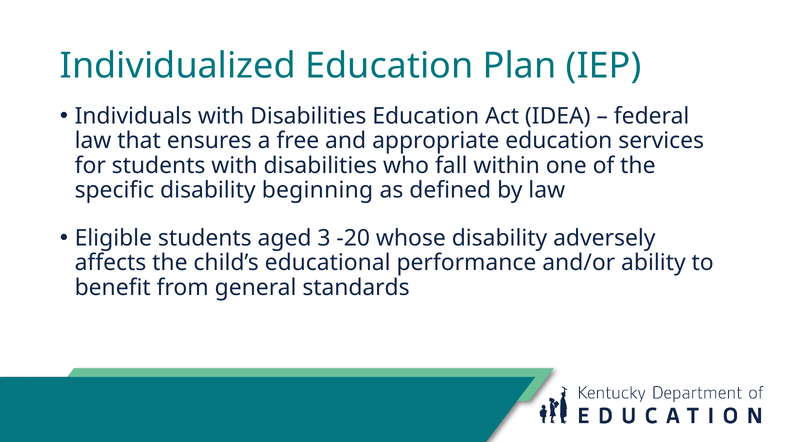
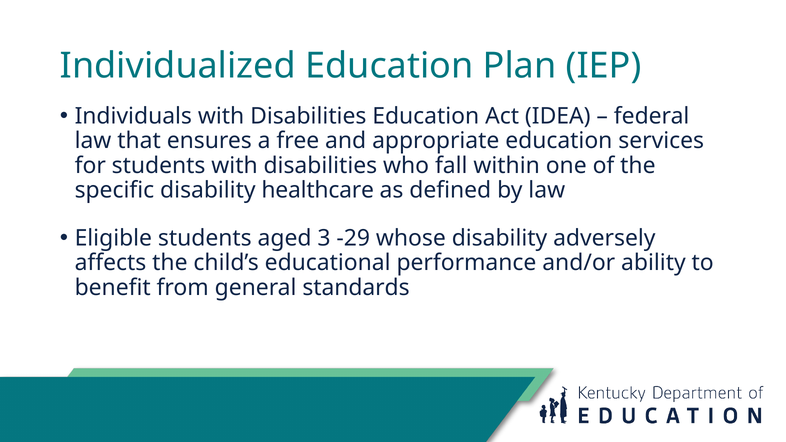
beginning: beginning -> healthcare
-20: -20 -> -29
